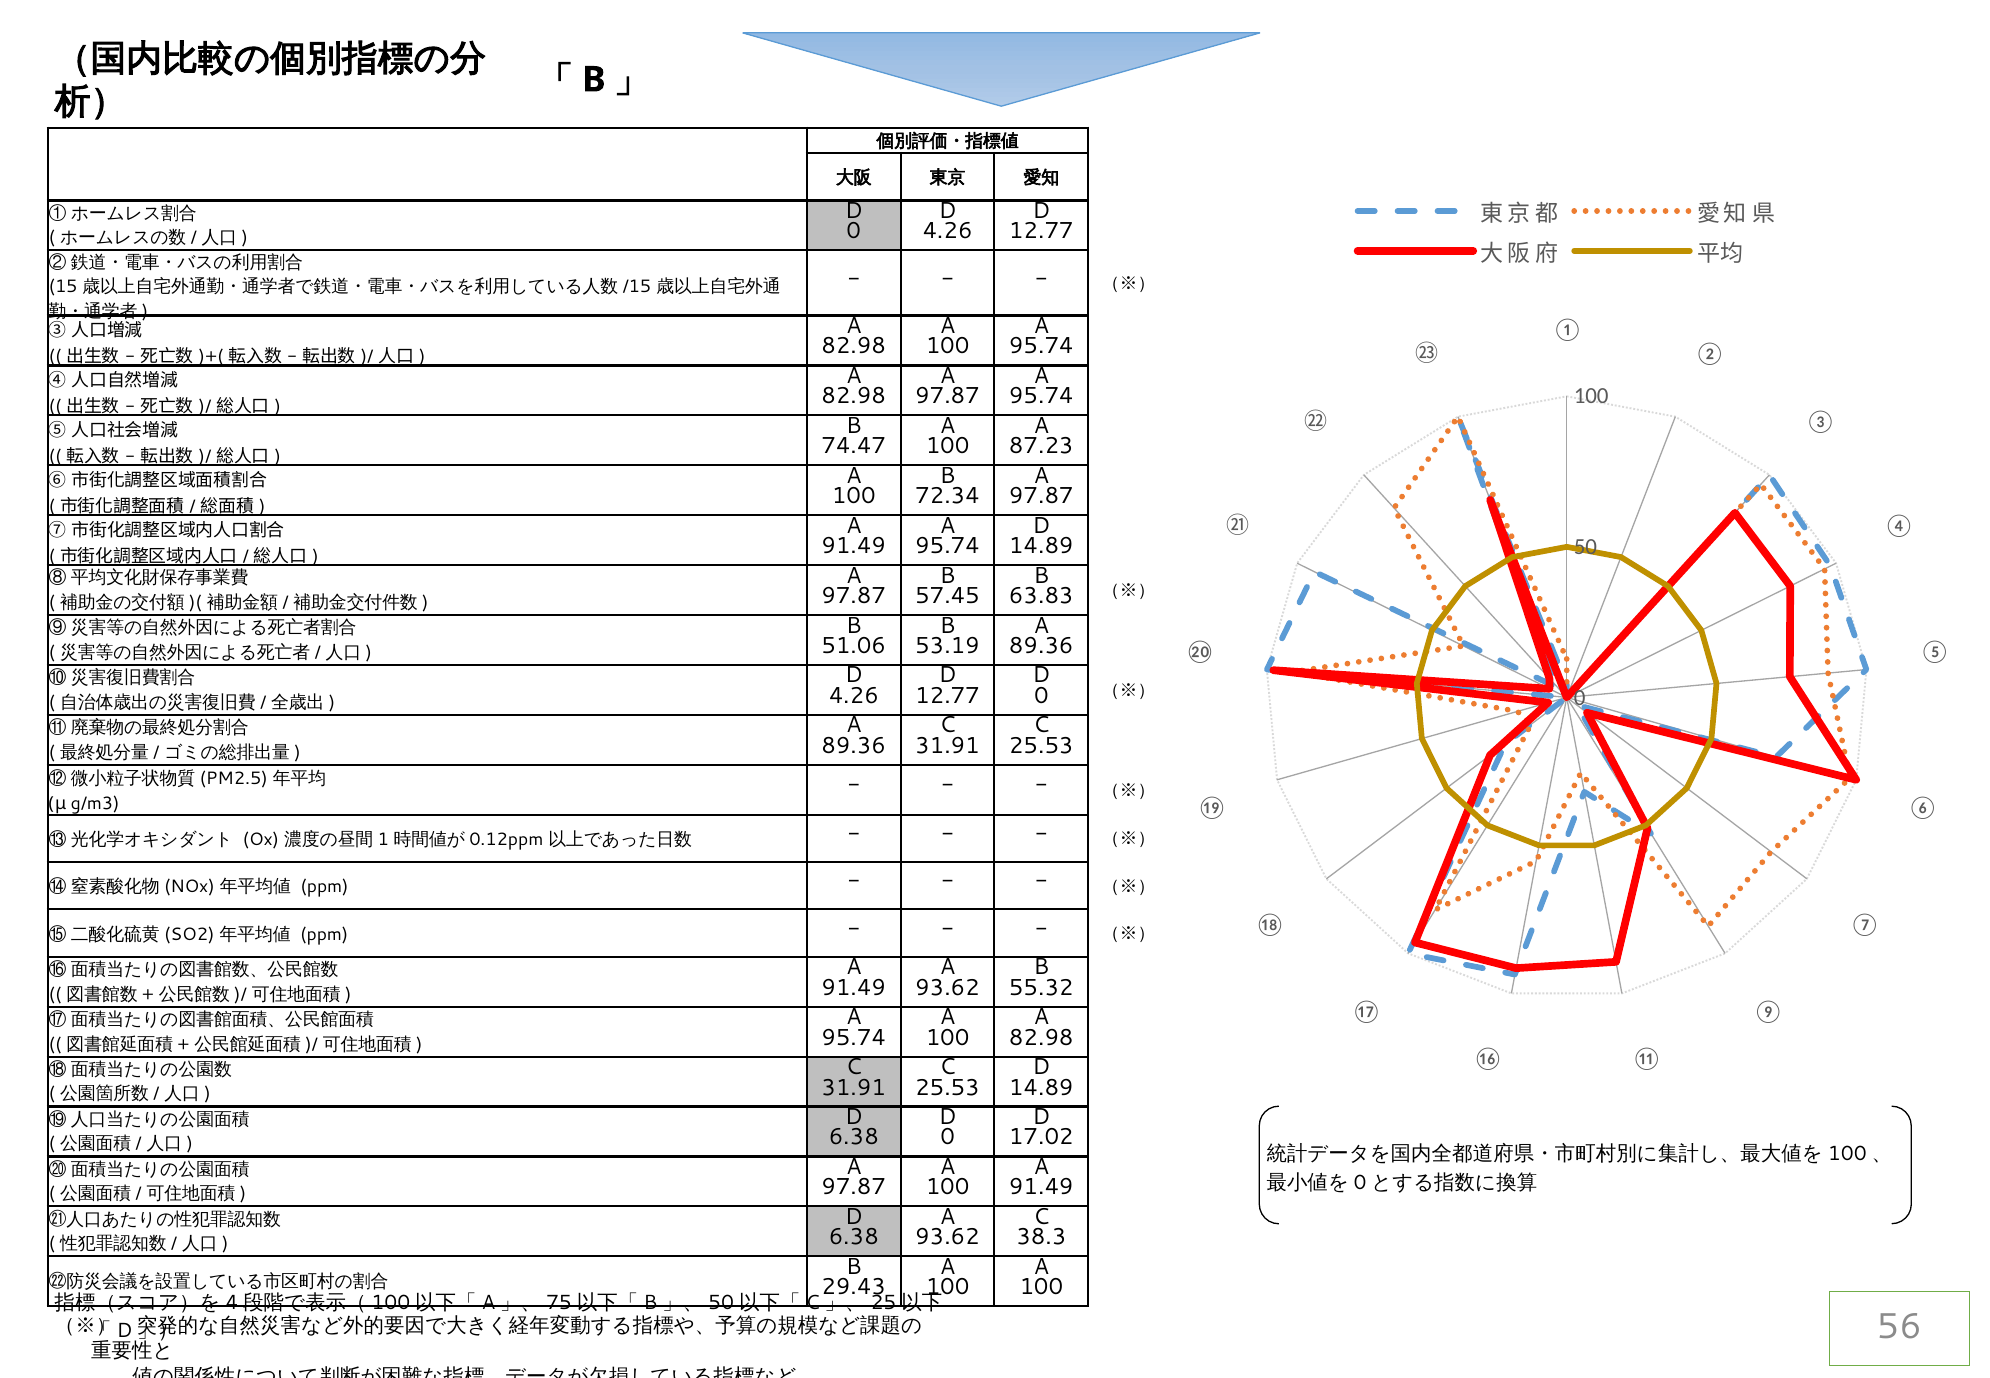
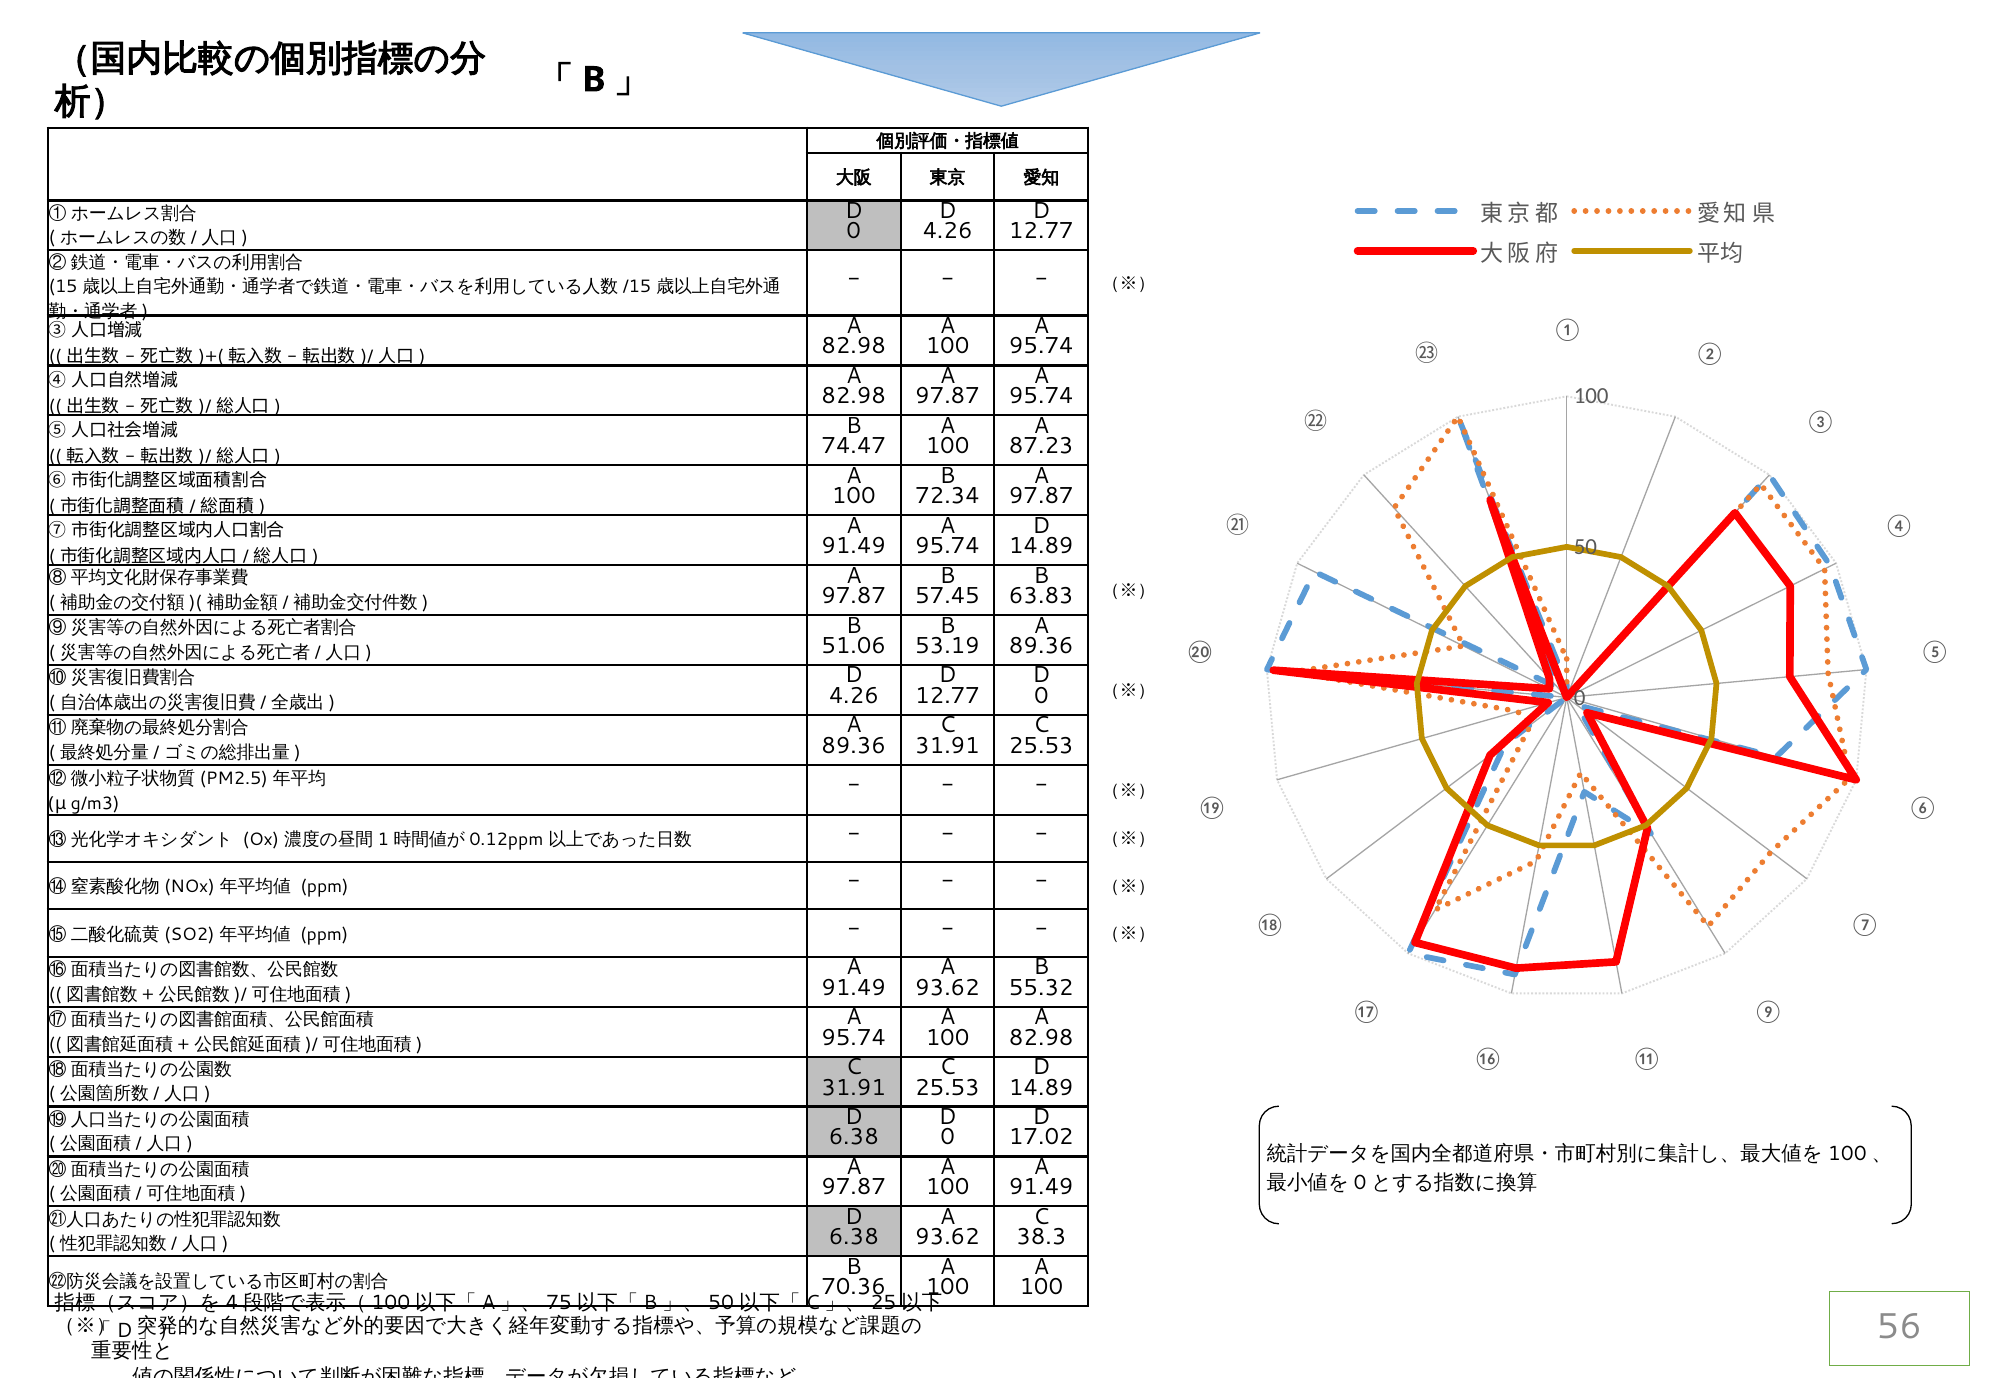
29.43: 29.43 -> 70.36
